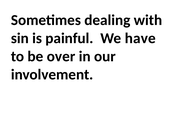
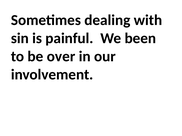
have: have -> been
